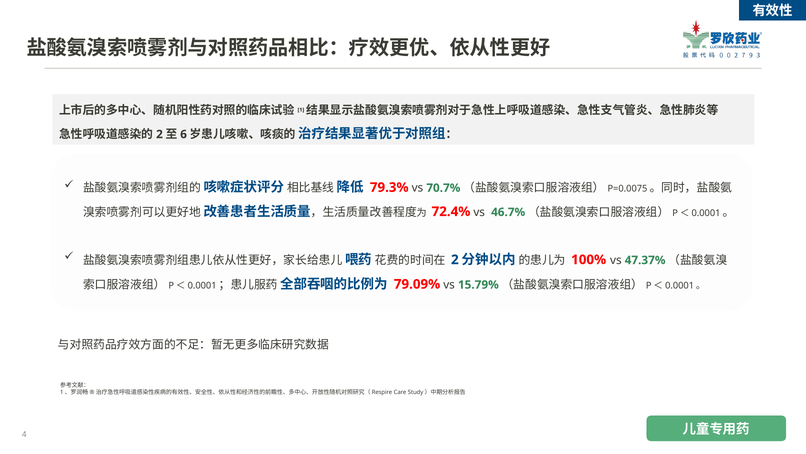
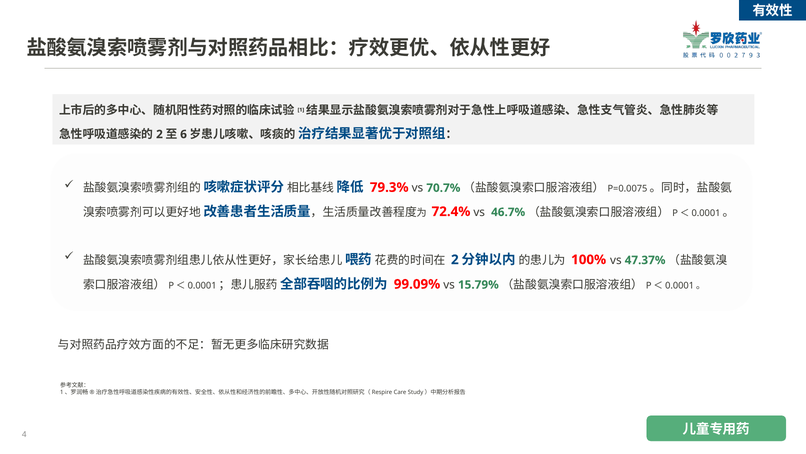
79.09%: 79.09% -> 99.09%
